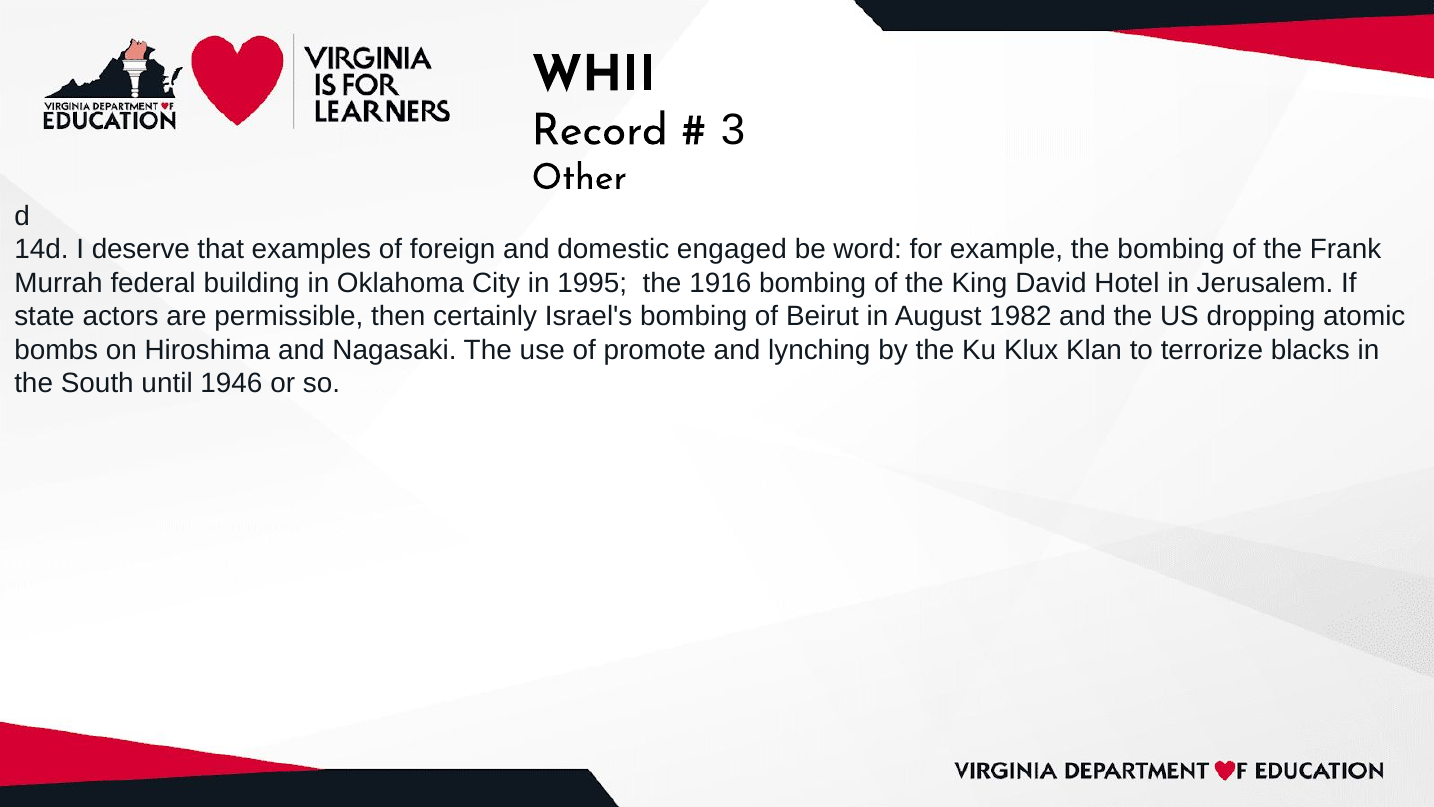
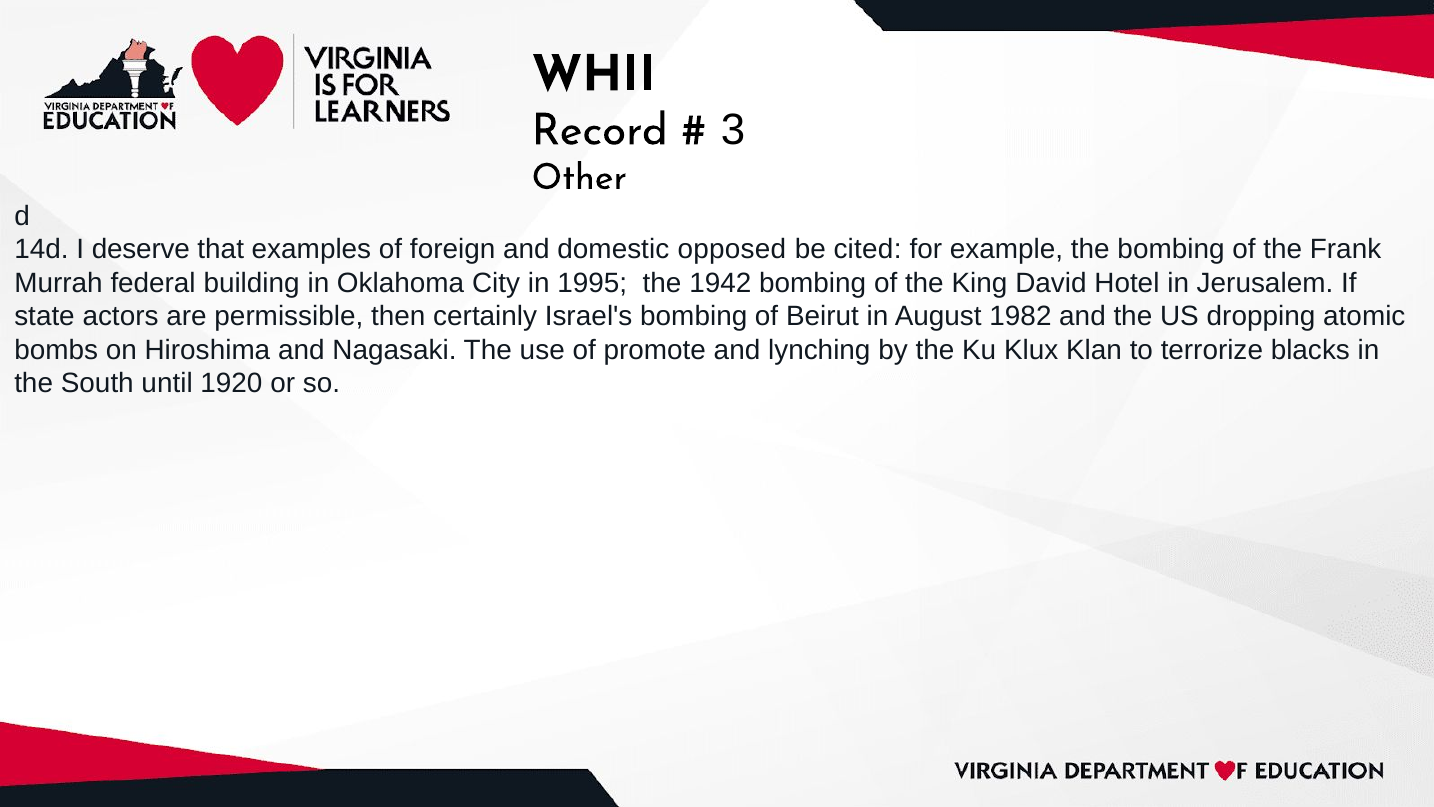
engaged: engaged -> opposed
word: word -> cited
1916: 1916 -> 1942
1946: 1946 -> 1920
